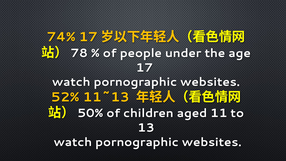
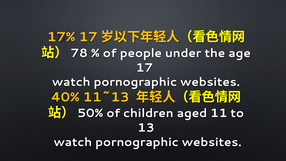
74%: 74% -> 17%
52%: 52% -> 40%
